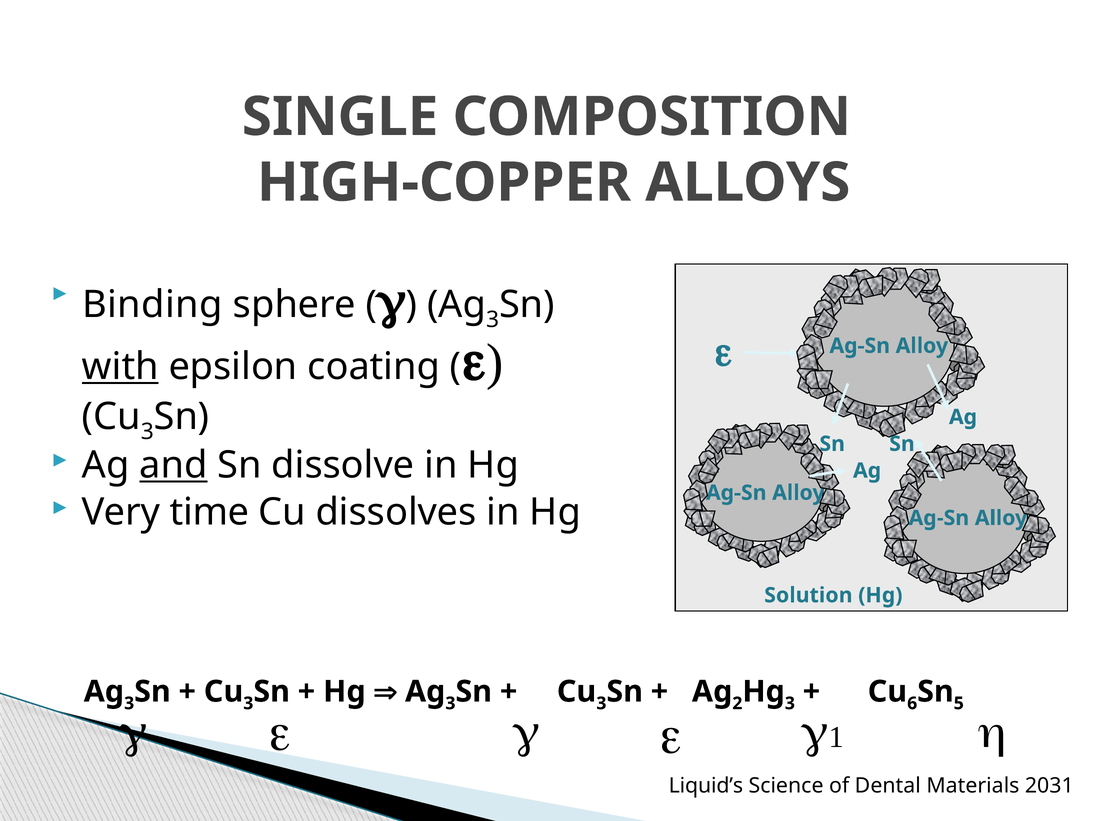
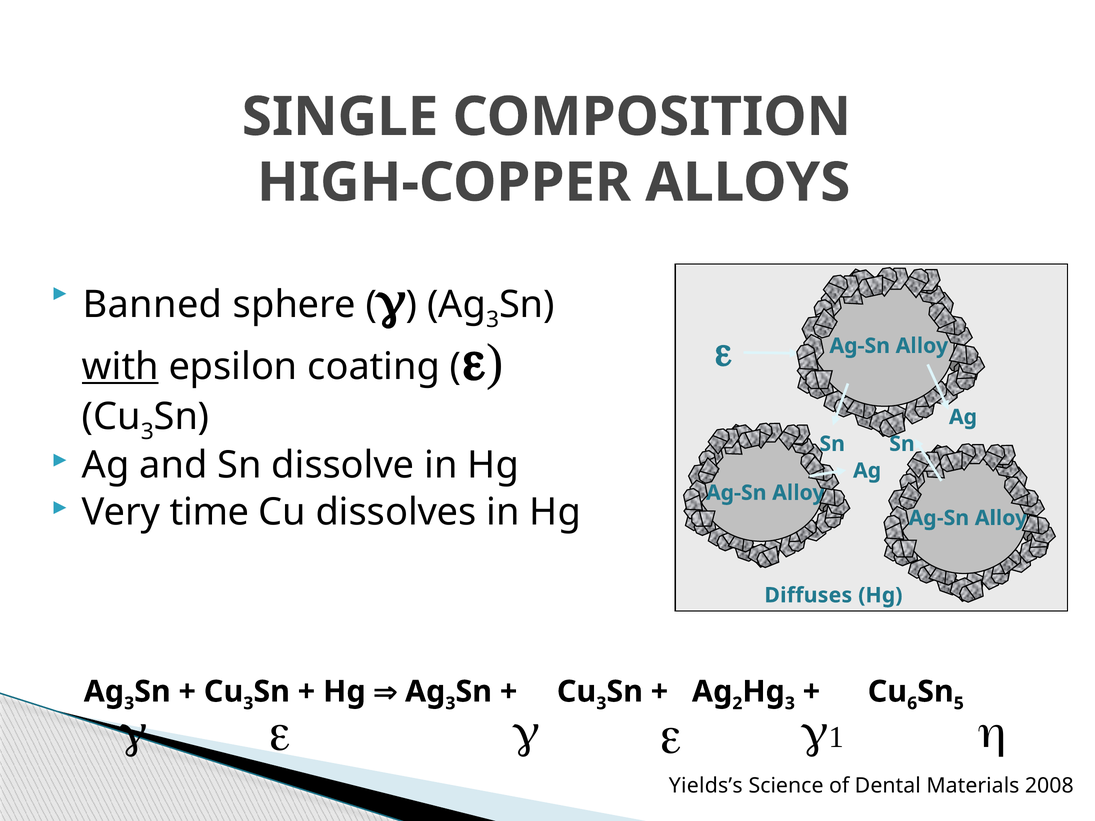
Binding: Binding -> Banned
and underline: present -> none
Solution: Solution -> Diffuses
Liquid’s: Liquid’s -> Yields’s
2031: 2031 -> 2008
